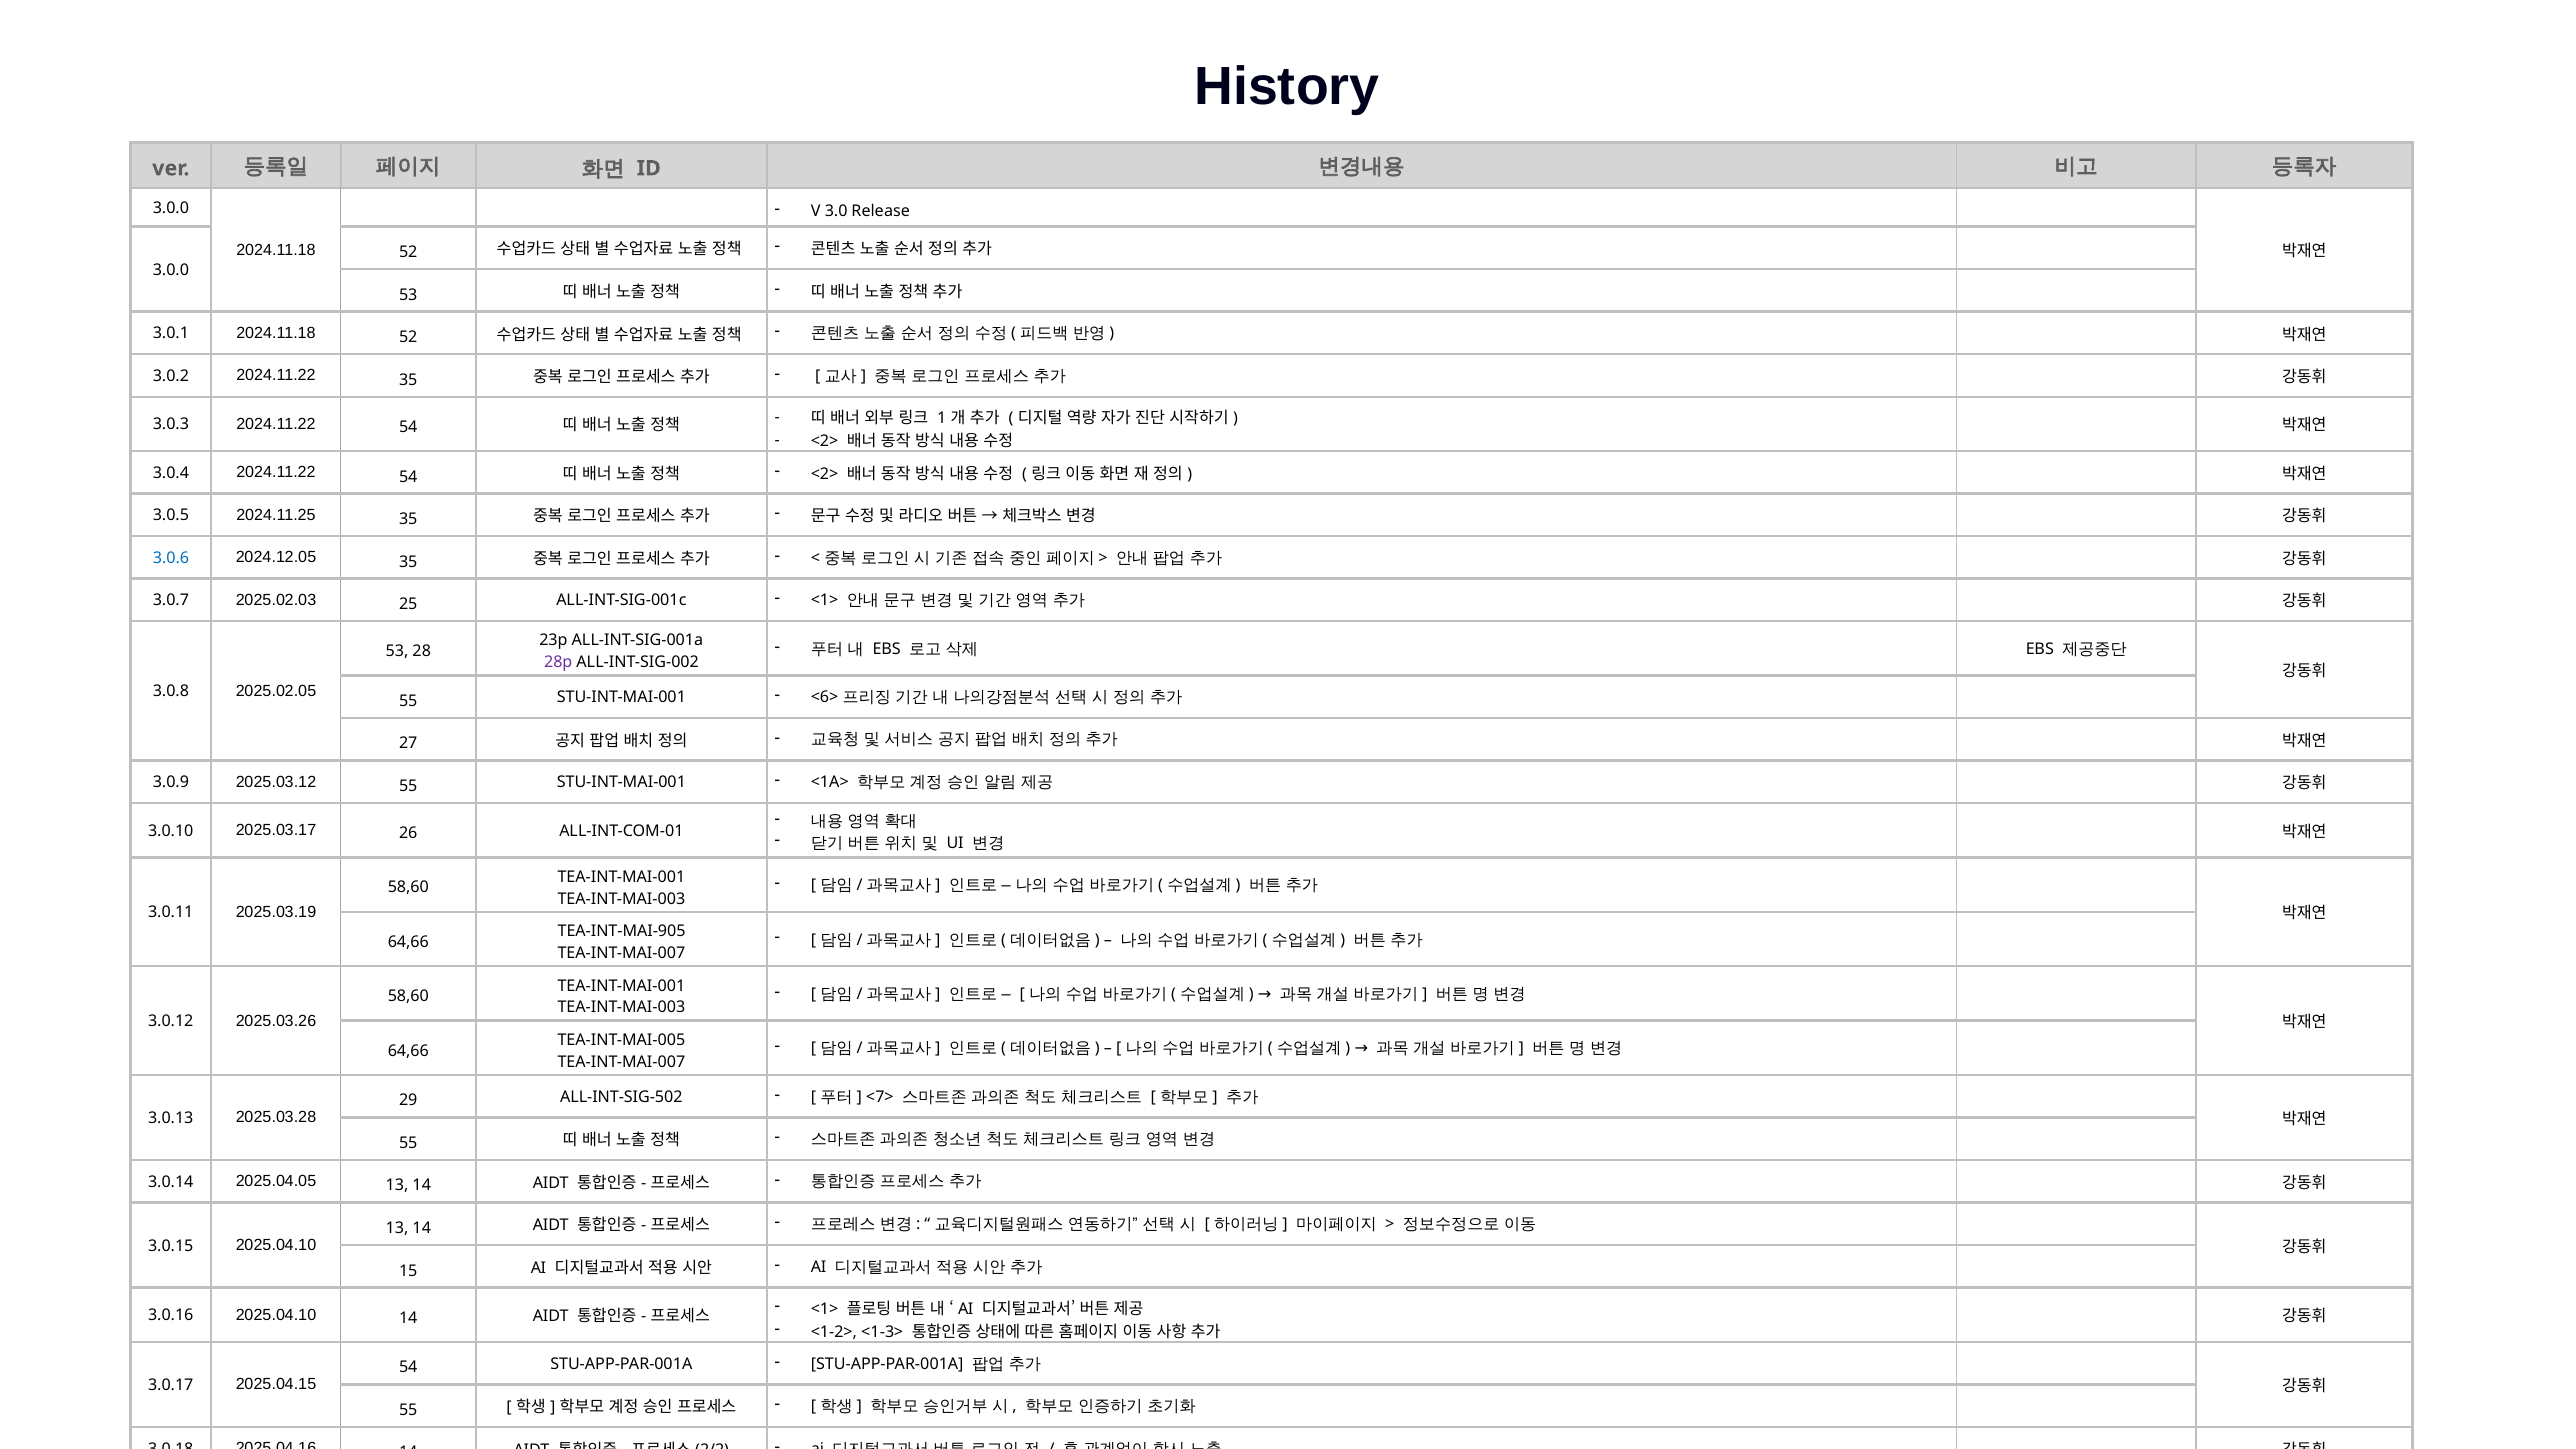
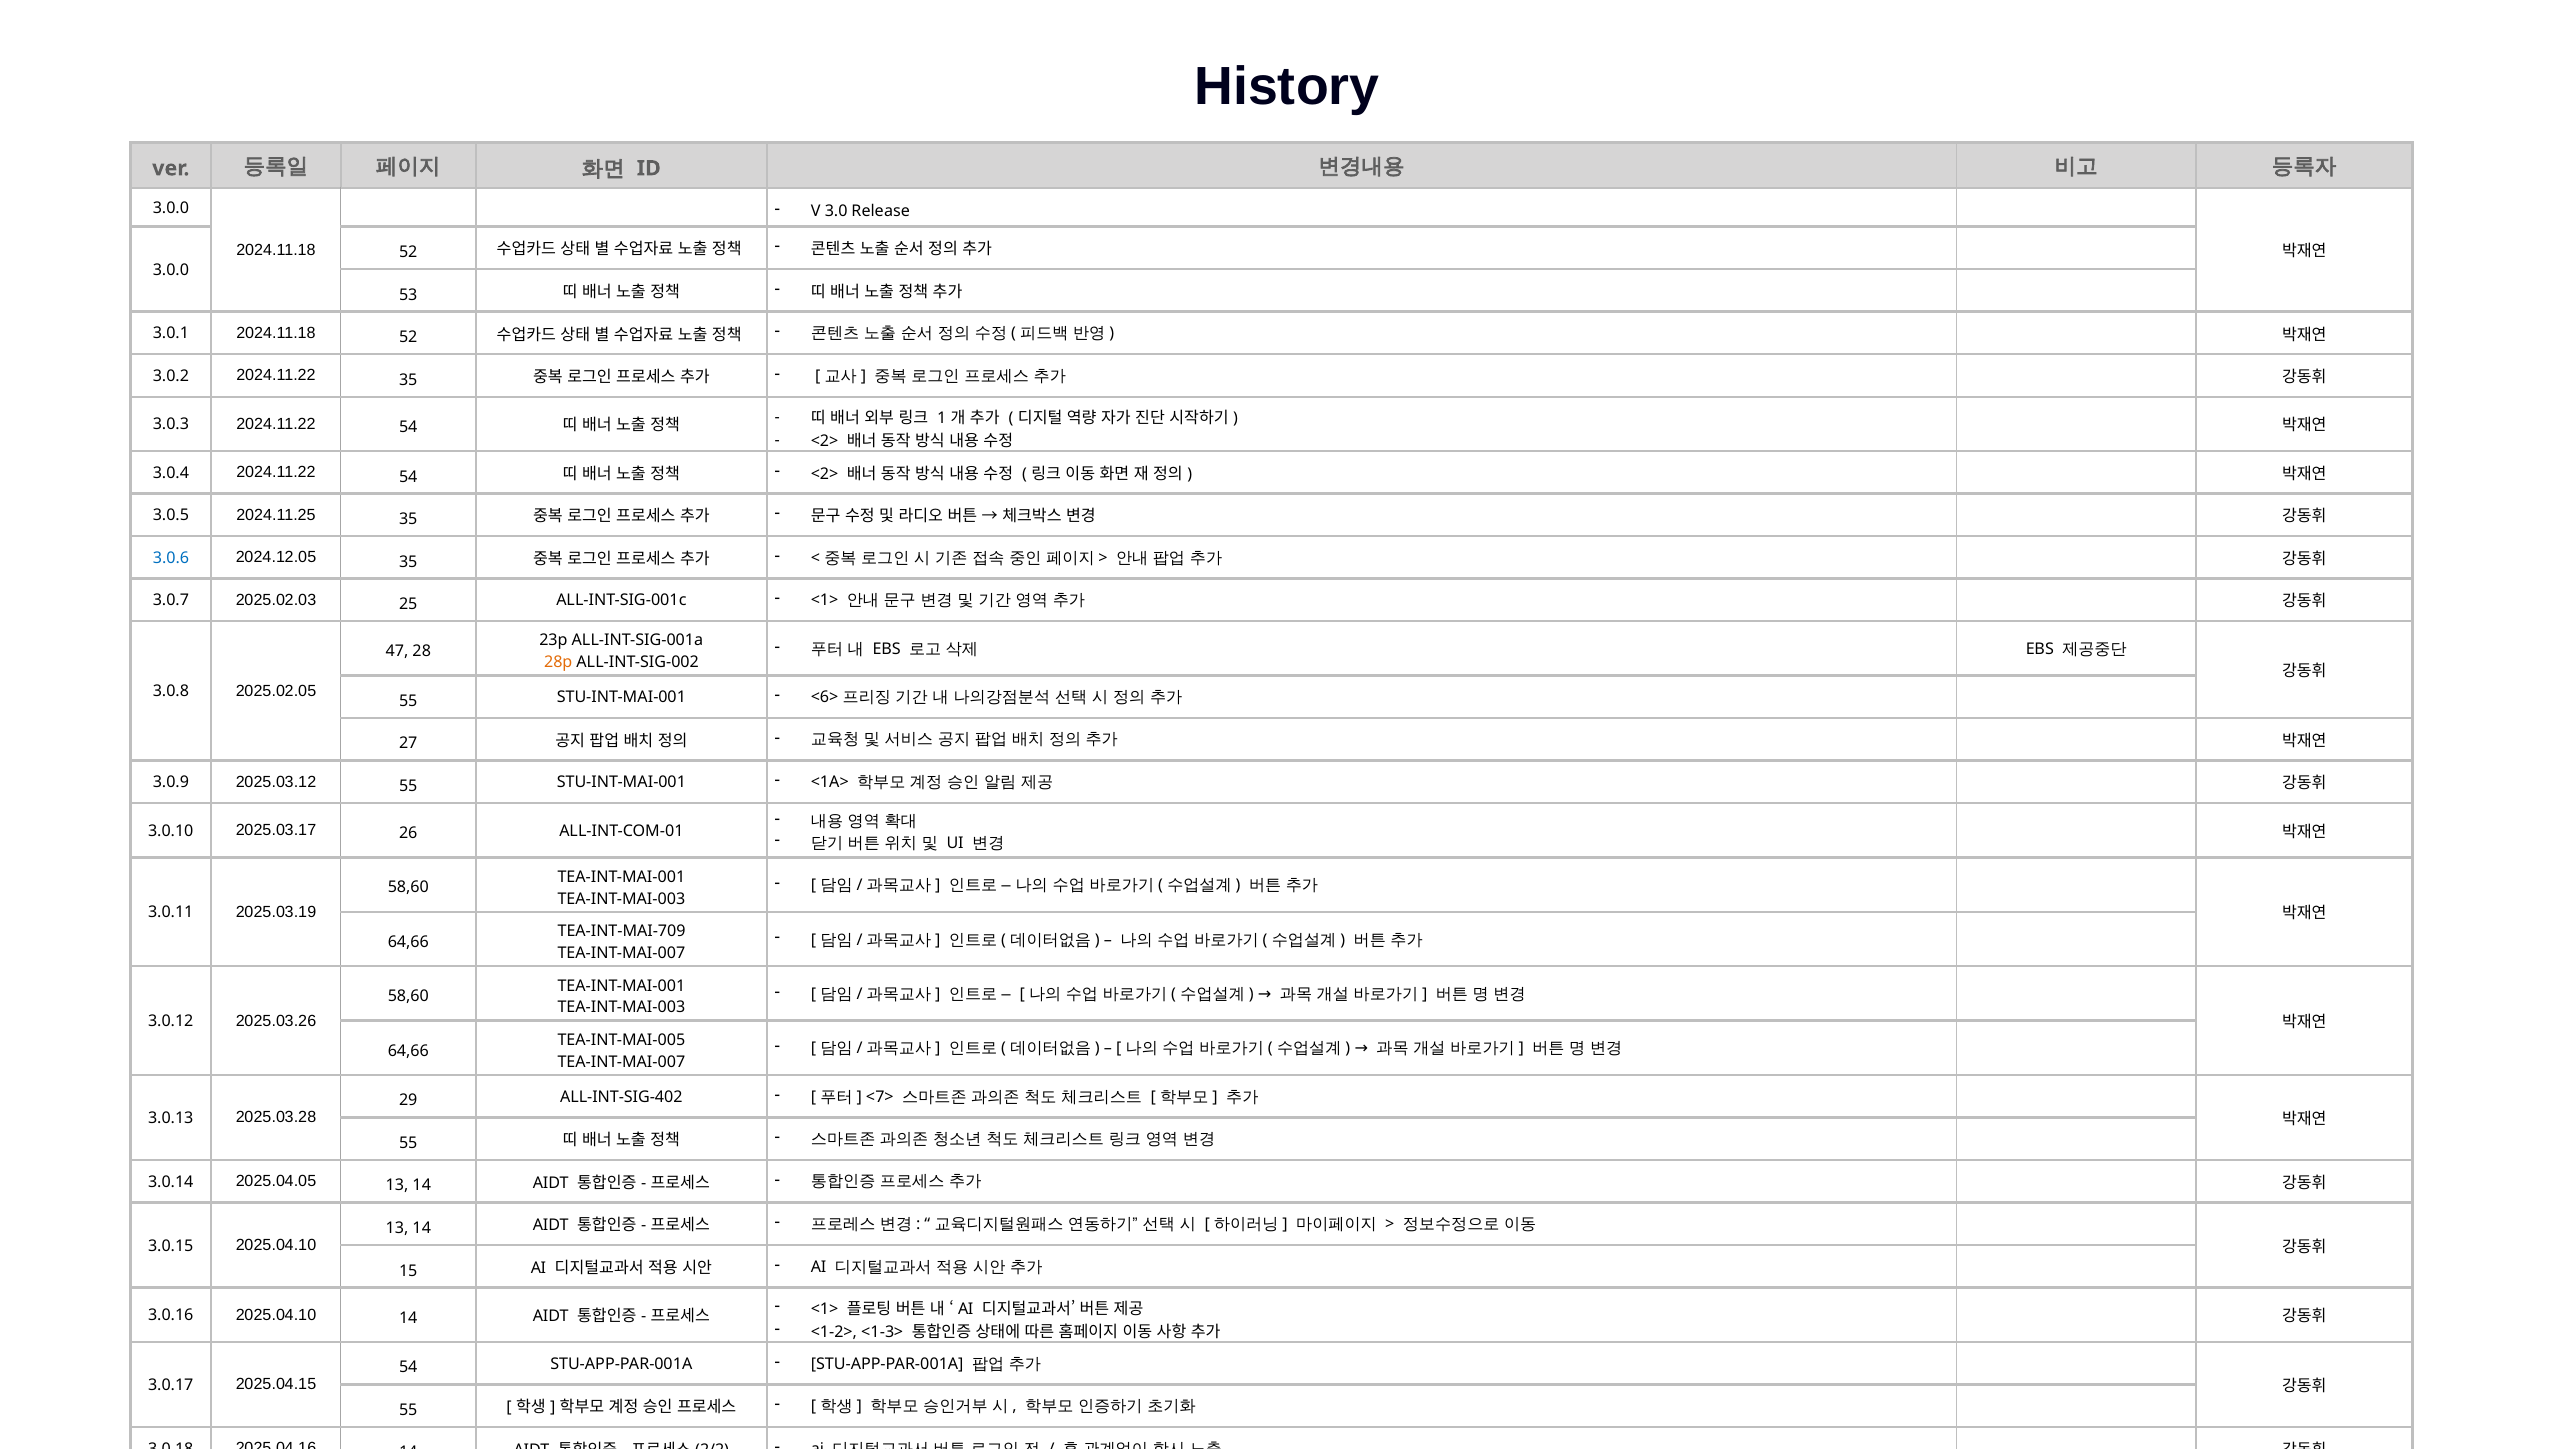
53 at (397, 651): 53 -> 47
28p colour: purple -> orange
TEA-INT-MAI-905: TEA-INT-MAI-905 -> TEA-INT-MAI-709
ALL-INT-SIG-502: ALL-INT-SIG-502 -> ALL-INT-SIG-402
